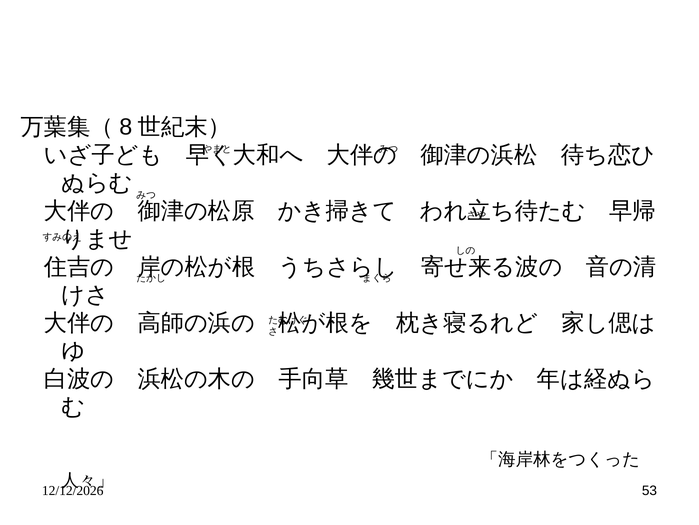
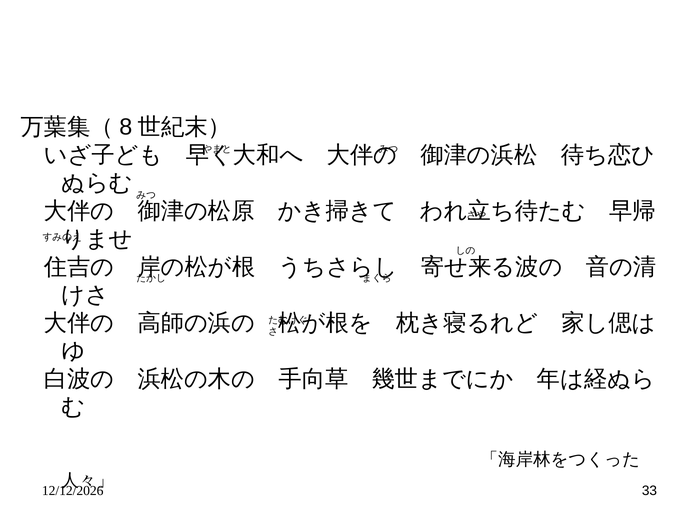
53: 53 -> 33
